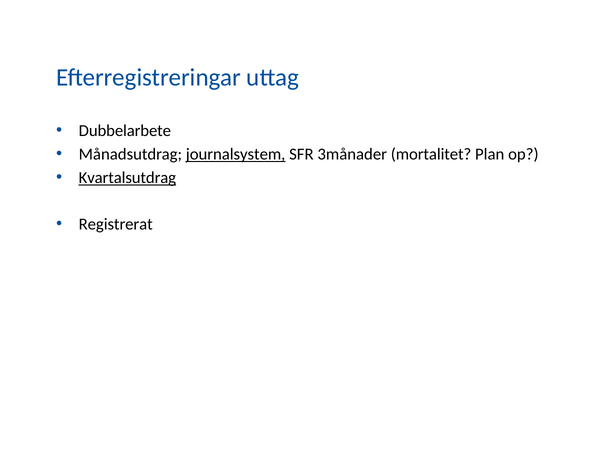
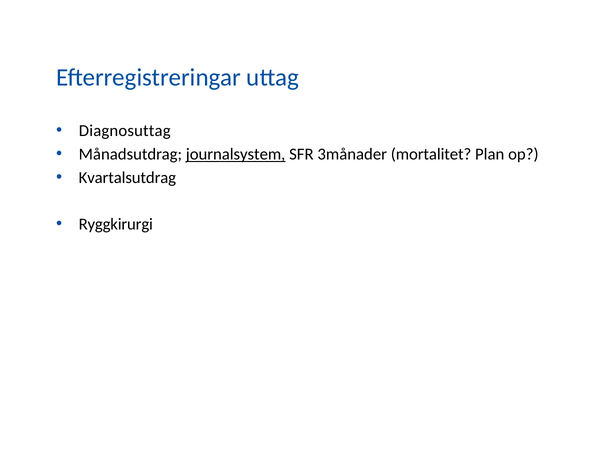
Dubbelarbete: Dubbelarbete -> Diagnosuttag
Kvartalsutdrag underline: present -> none
Registrerat: Registrerat -> Ryggkirurgi
